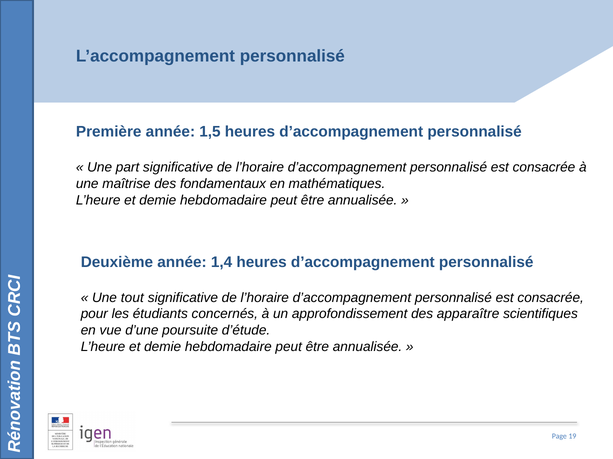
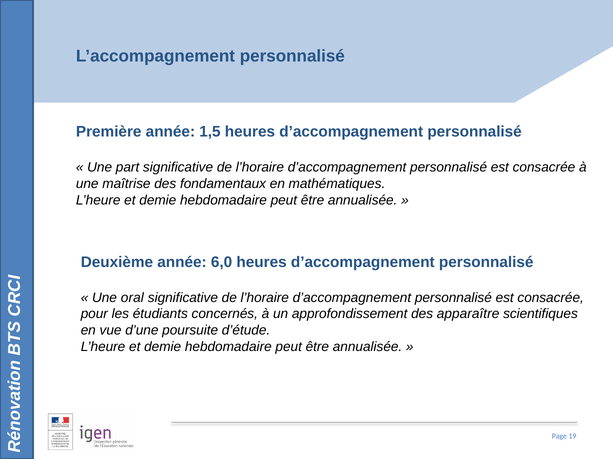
1,4: 1,4 -> 6,0
tout: tout -> oral
